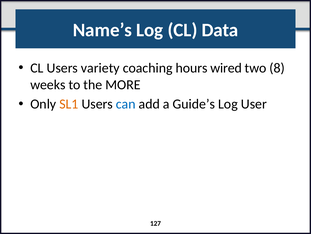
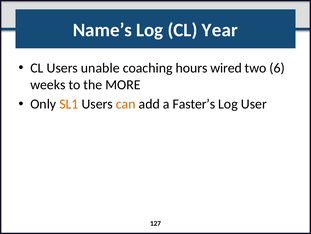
Data: Data -> Year
variety: variety -> unable
8: 8 -> 6
can colour: blue -> orange
Guide’s: Guide’s -> Faster’s
